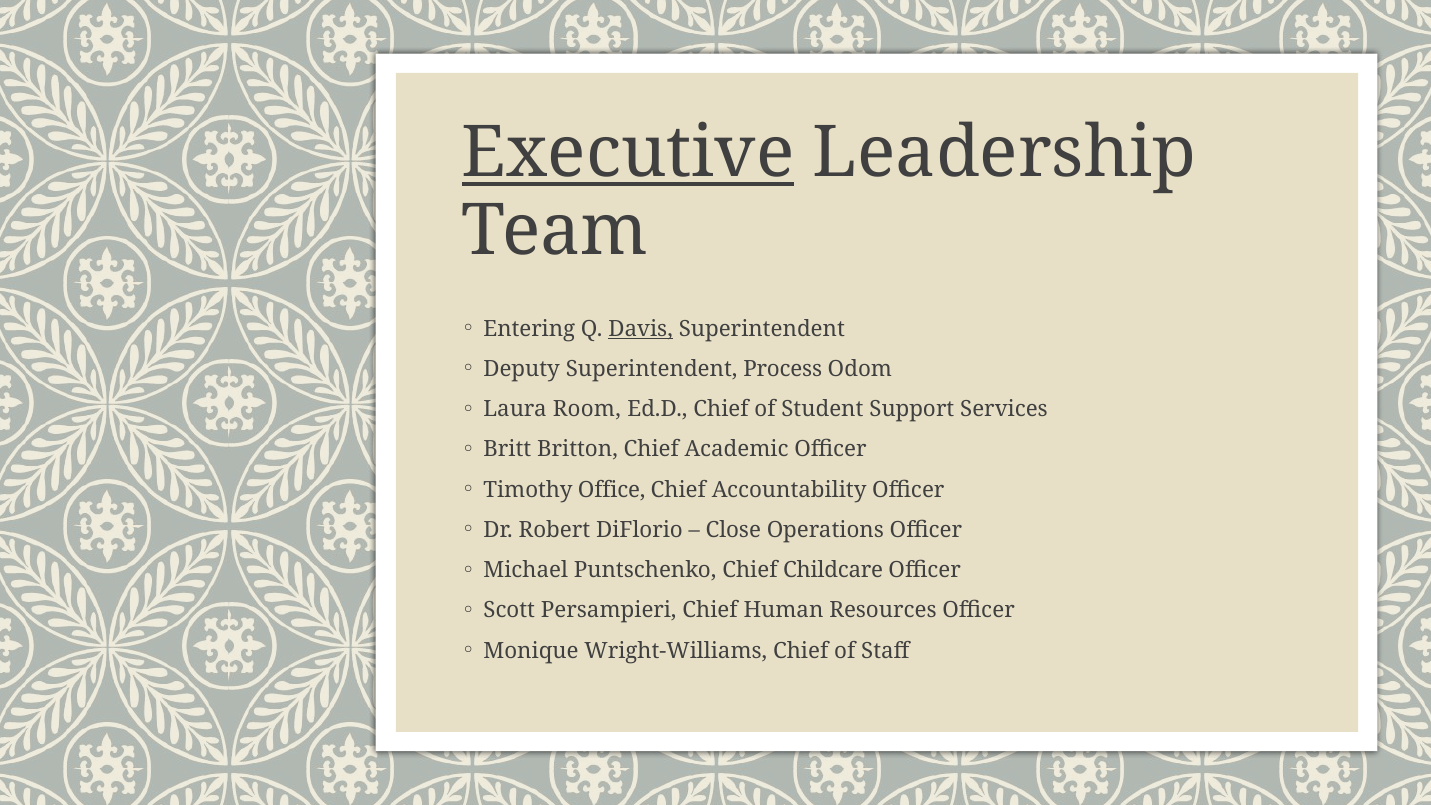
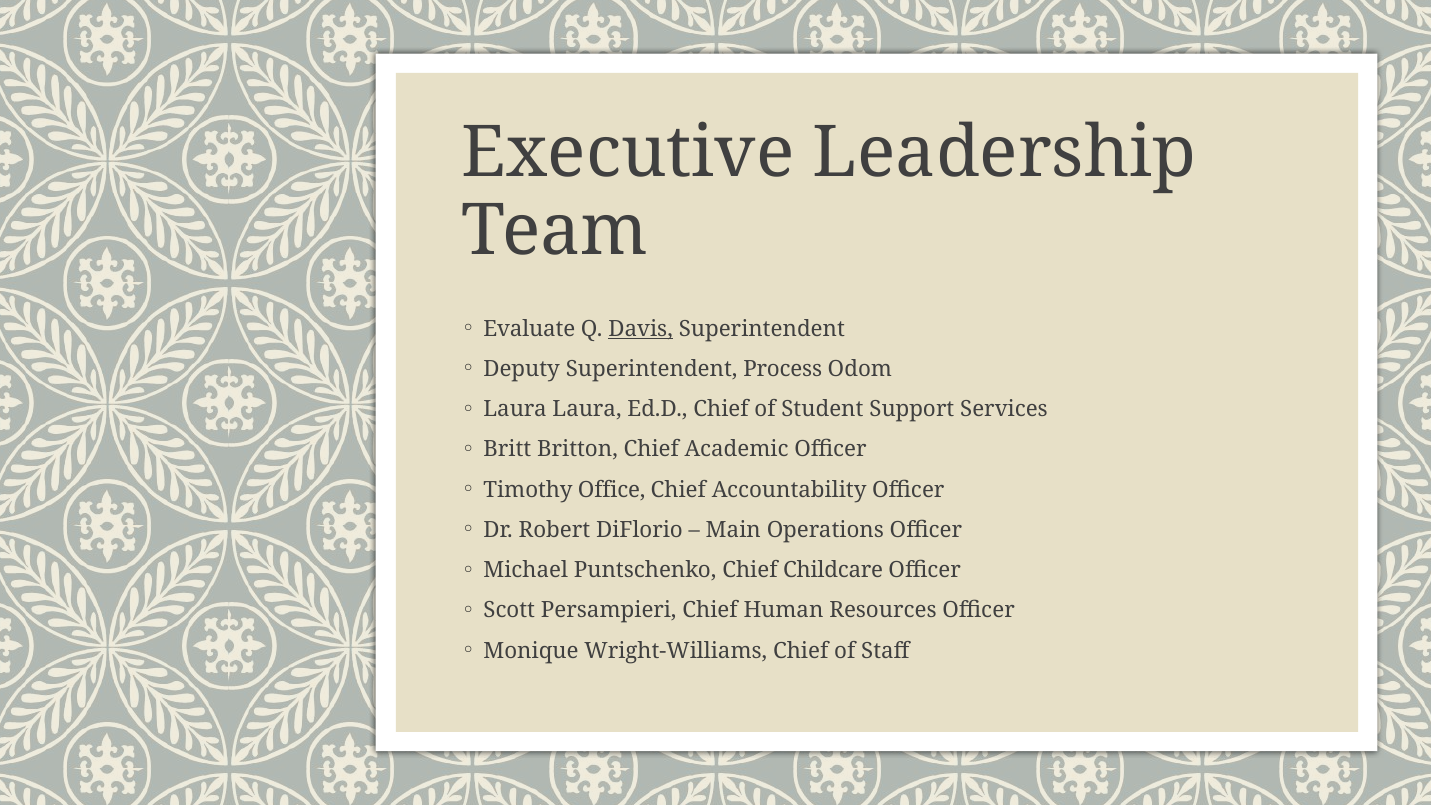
Executive underline: present -> none
Entering: Entering -> Evaluate
Laura Room: Room -> Laura
Close: Close -> Main
